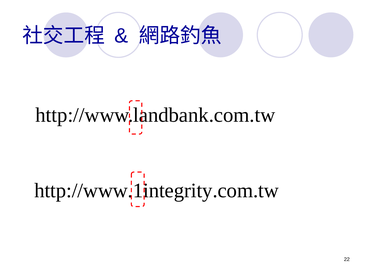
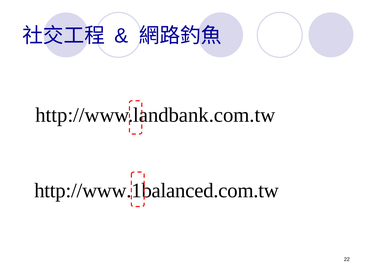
http://www.1integrity.com.tw: http://www.1integrity.com.tw -> http://www.1balanced.com.tw
